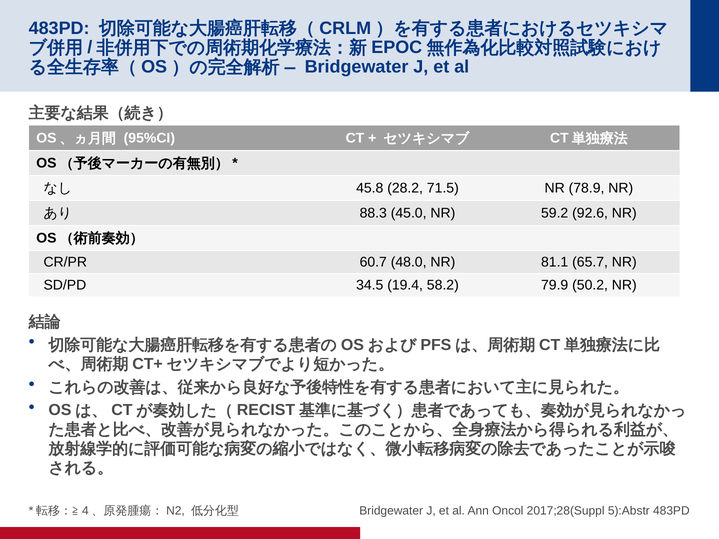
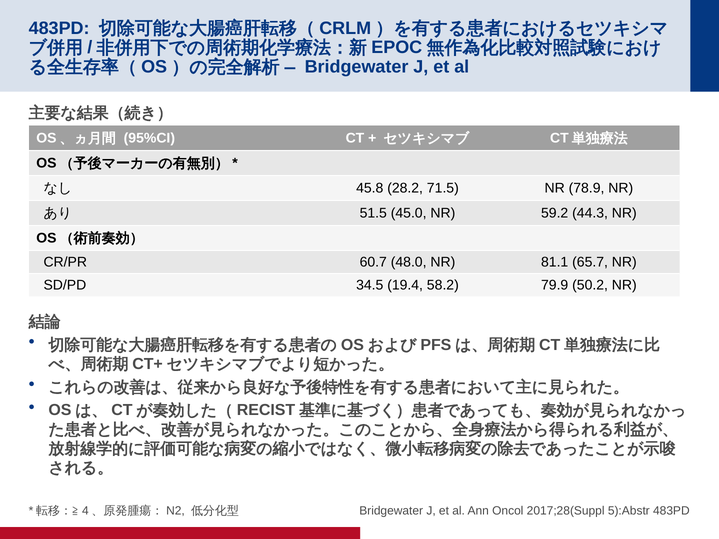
88.3: 88.3 -> 51.5
92.6: 92.6 -> 44.3
